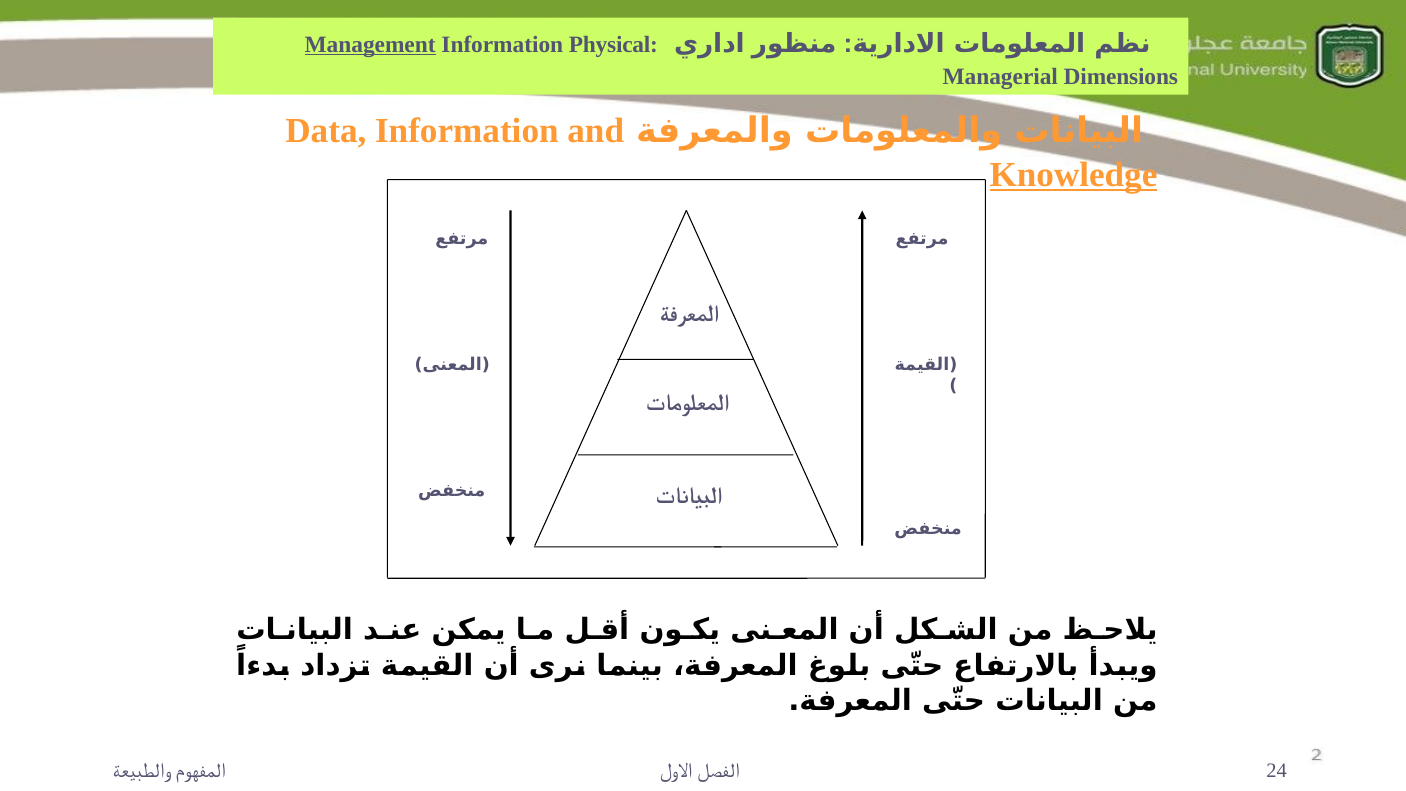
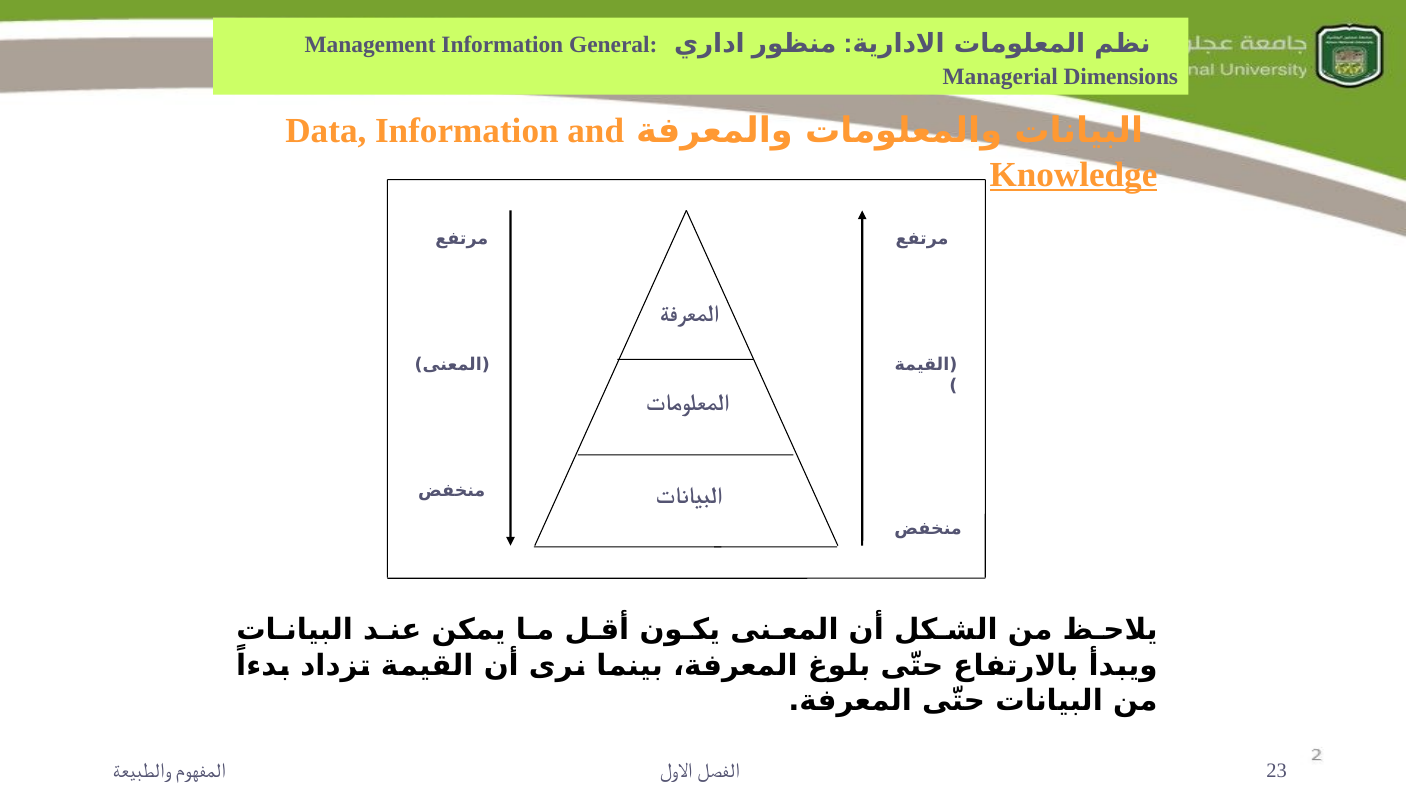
Management underline: present -> none
Physical: Physical -> General
24: 24 -> 23
